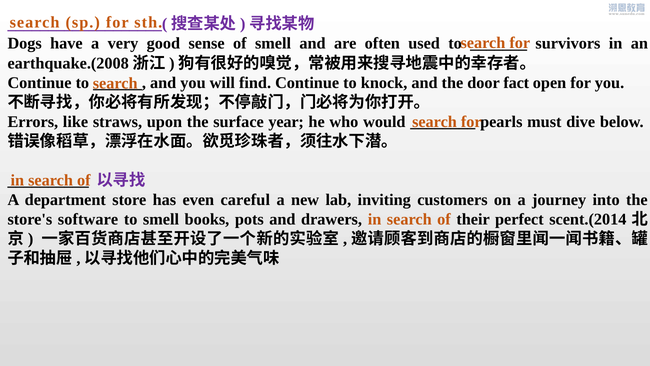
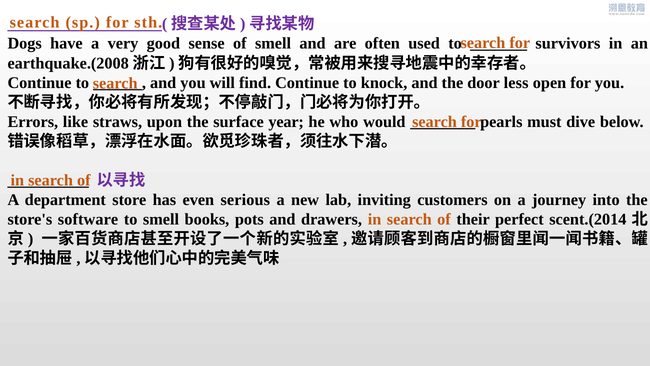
fact: fact -> less
careful: careful -> serious
